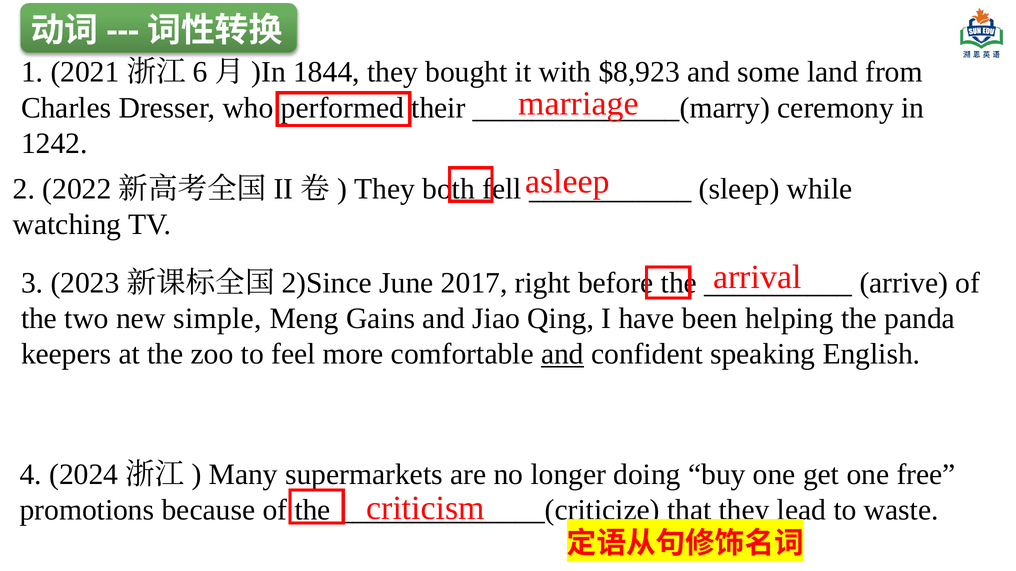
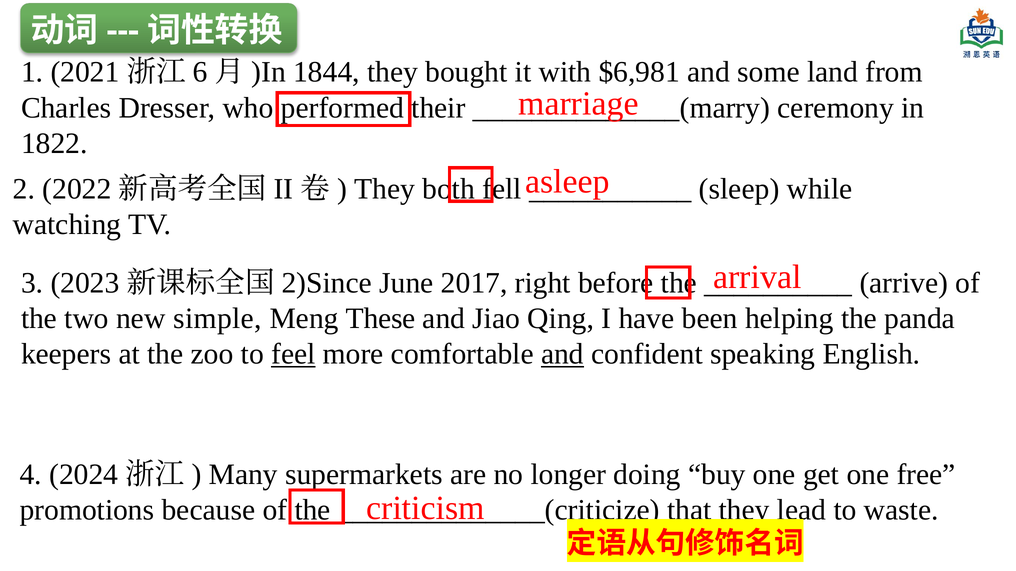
$8,923: $8,923 -> $6,981
1242: 1242 -> 1822
Gains: Gains -> These
feel underline: none -> present
